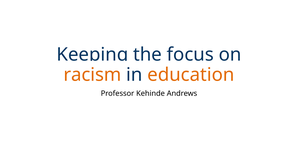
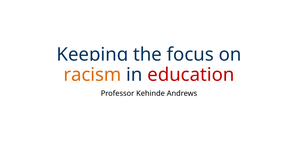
education colour: orange -> red
